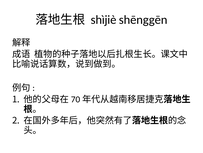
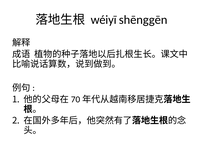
shìjiè: shìjiè -> wéiyī
